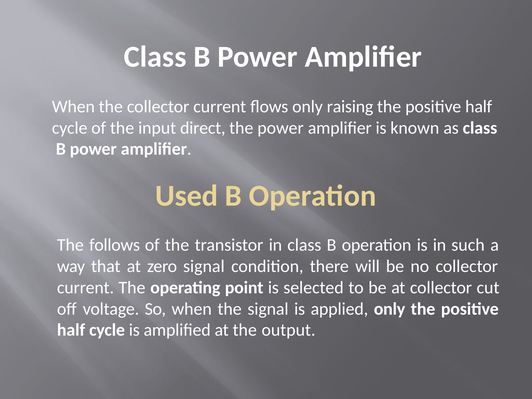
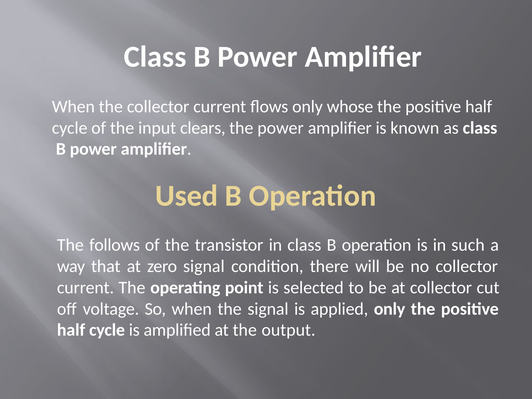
raising: raising -> whose
direct: direct -> clears
